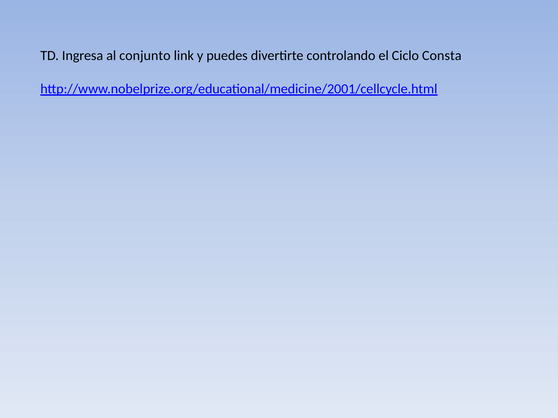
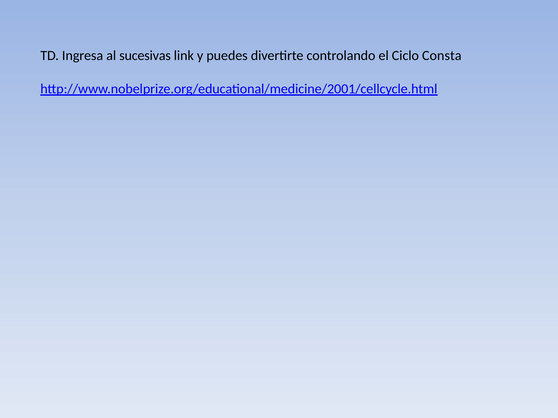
conjunto: conjunto -> sucesivas
